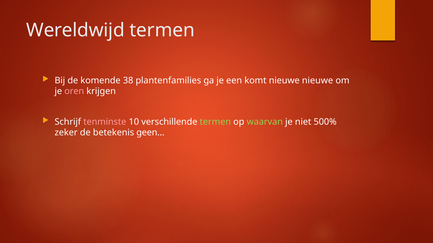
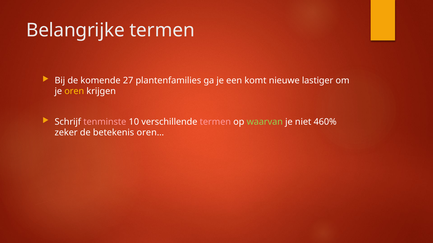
Wereldwijd: Wereldwijd -> Belangrijke
38: 38 -> 27
nieuwe nieuwe: nieuwe -> lastiger
oren colour: pink -> yellow
termen at (215, 122) colour: light green -> pink
500%: 500% -> 460%
geen…: geen… -> oren…
